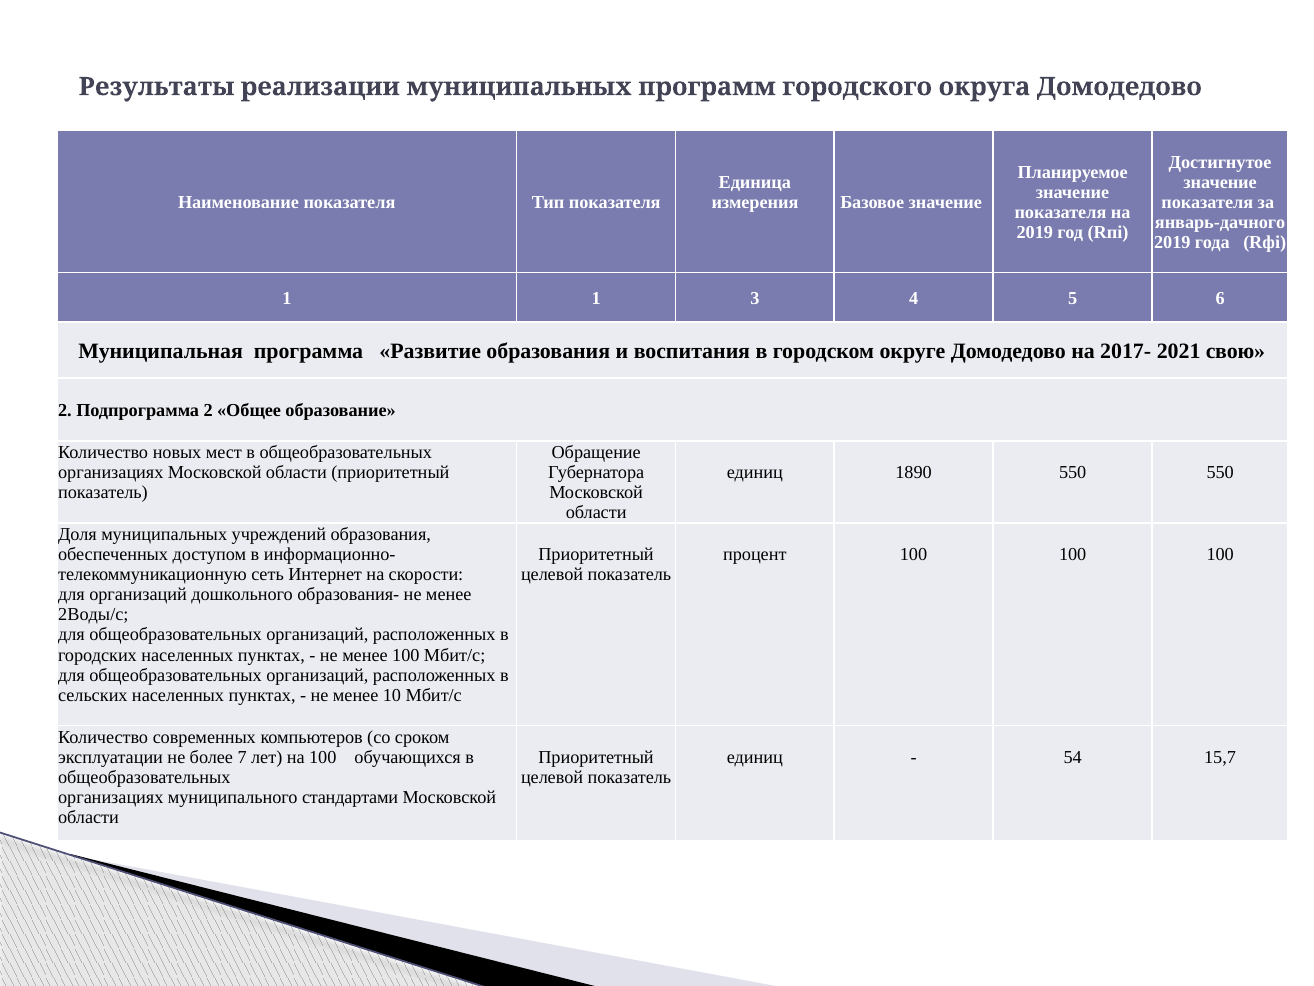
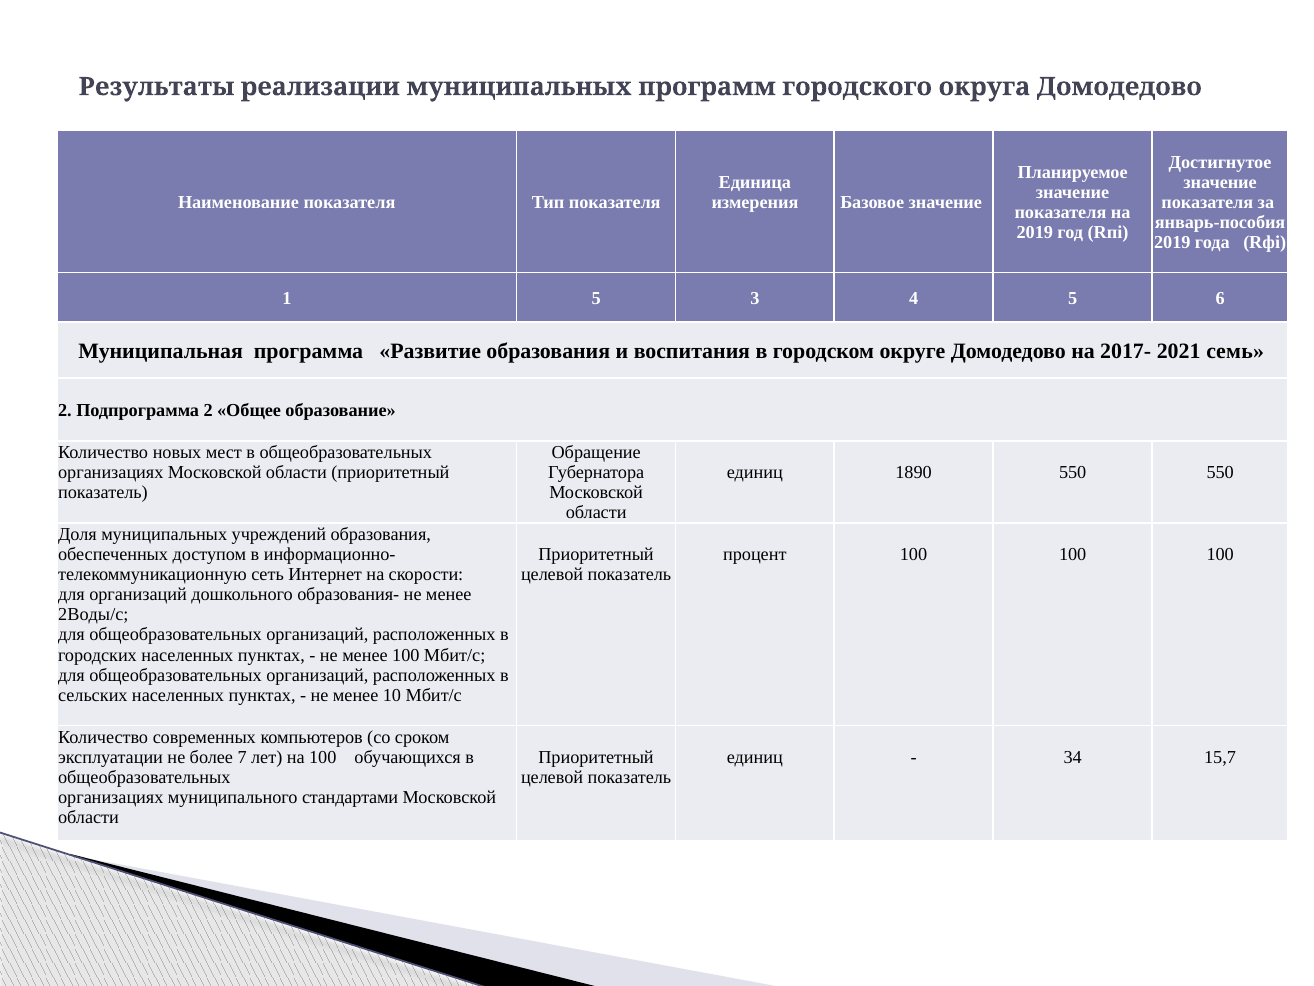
январь-дачного: январь-дачного -> январь-пособия
1 1: 1 -> 5
свою: свою -> семь
54: 54 -> 34
